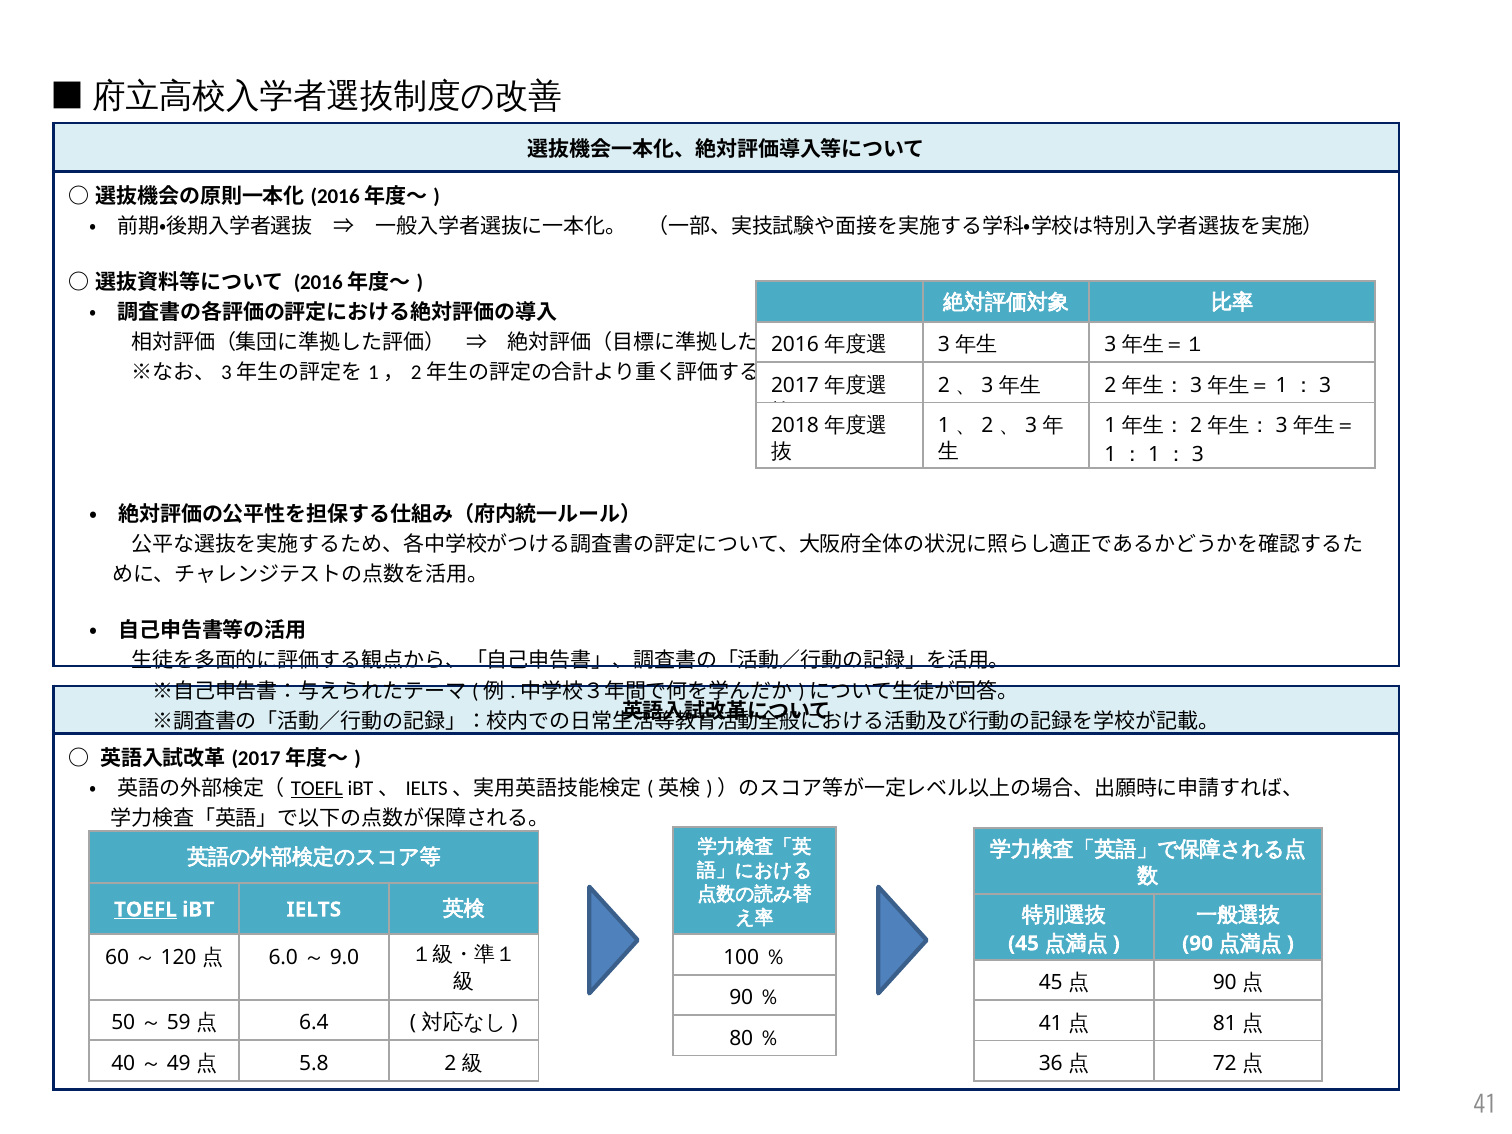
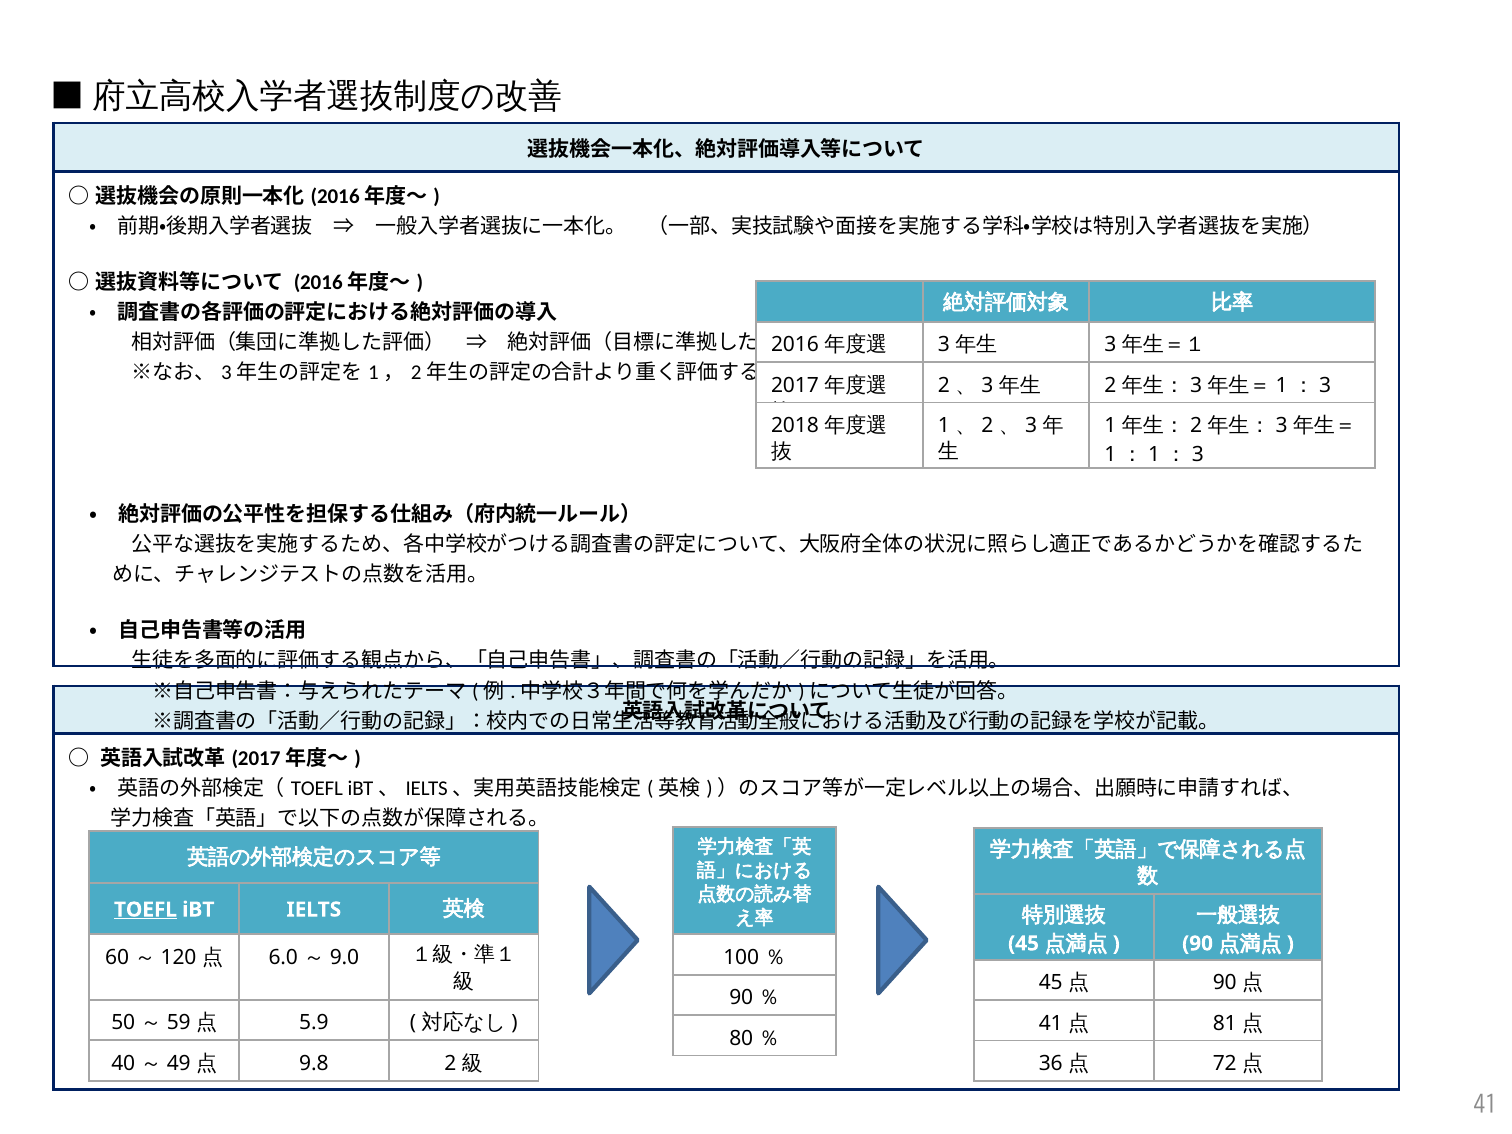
TOEFL at (317, 789) underline: present -> none
6.4: 6.4 -> 5.9
5.8: 5.8 -> 9.8
